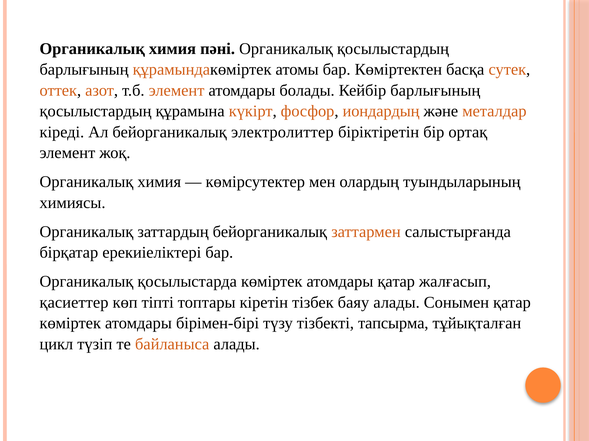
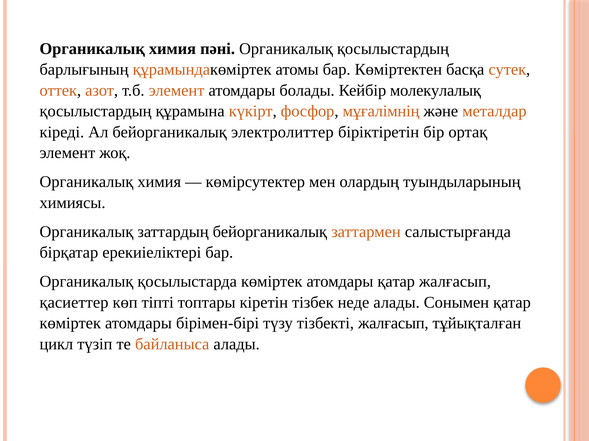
Кейбір барлығының: барлығының -> молекулалық
иондардың: иондардың -> мұғалімнің
баяу: баяу -> неде
тізбекті тапсырма: тапсырма -> жалғасып
